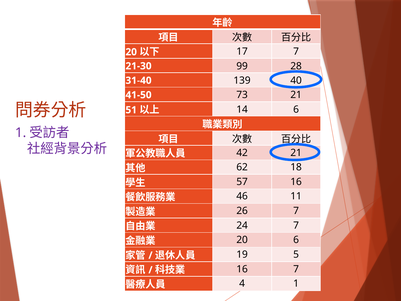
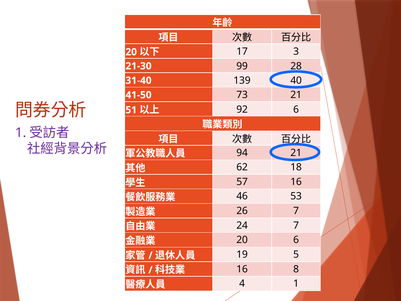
17 7: 7 -> 3
14: 14 -> 92
42: 42 -> 94
11: 11 -> 53
16 7: 7 -> 8
